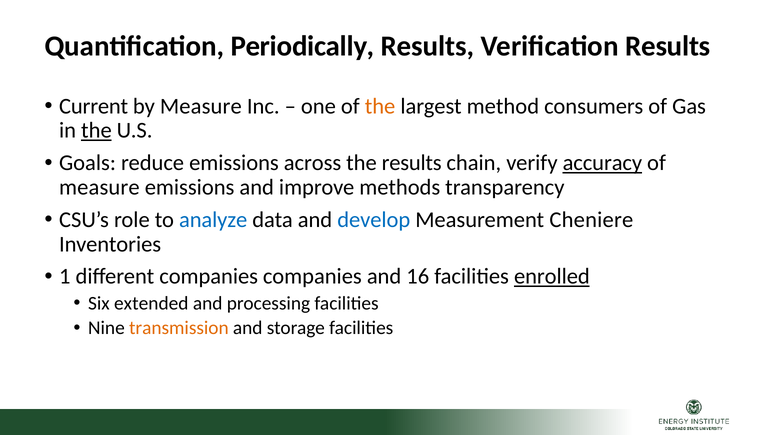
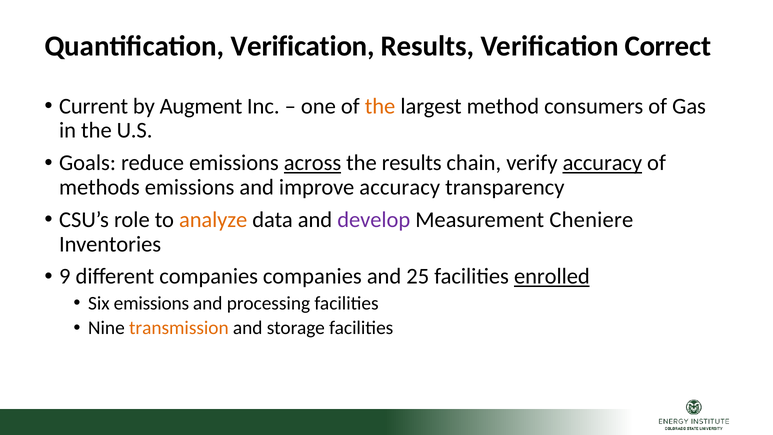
Quantification Periodically: Periodically -> Verification
Verification Results: Results -> Correct
by Measure: Measure -> Augment
the at (96, 130) underline: present -> none
across underline: none -> present
measure at (99, 187): measure -> methods
improve methods: methods -> accuracy
analyze colour: blue -> orange
develop colour: blue -> purple
1: 1 -> 9
16: 16 -> 25
Six extended: extended -> emissions
